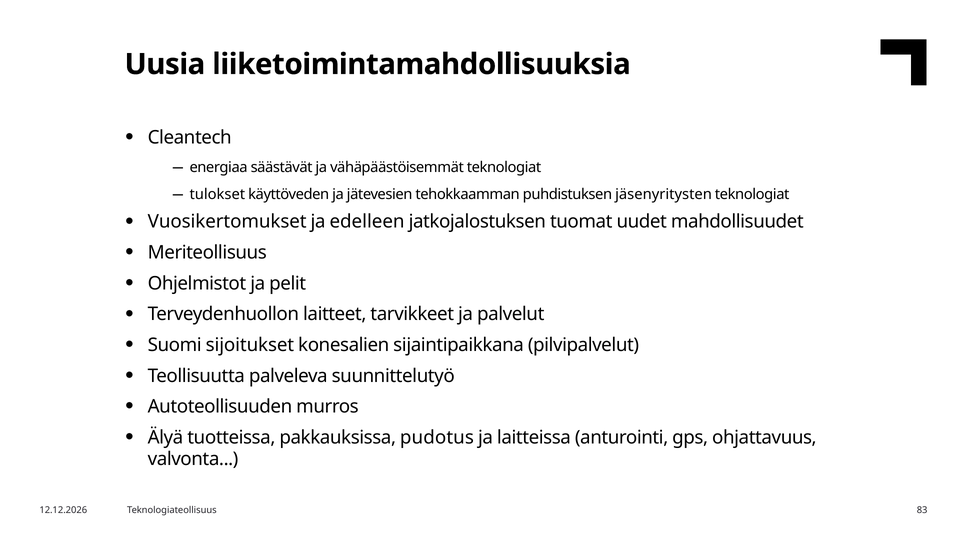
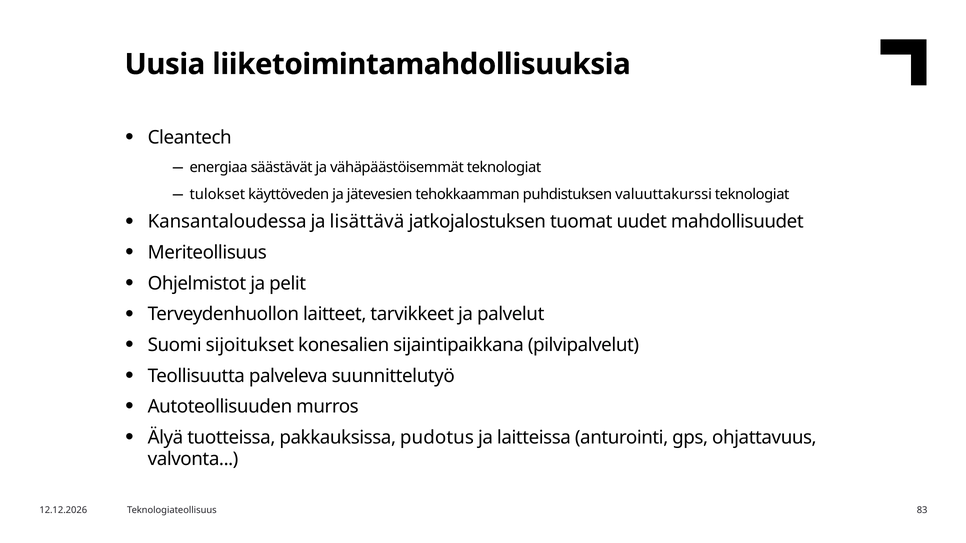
jäsenyritysten: jäsenyritysten -> valuuttakurssi
Vuosikertomukset: Vuosikertomukset -> Kansantaloudessa
edelleen: edelleen -> lisättävä
